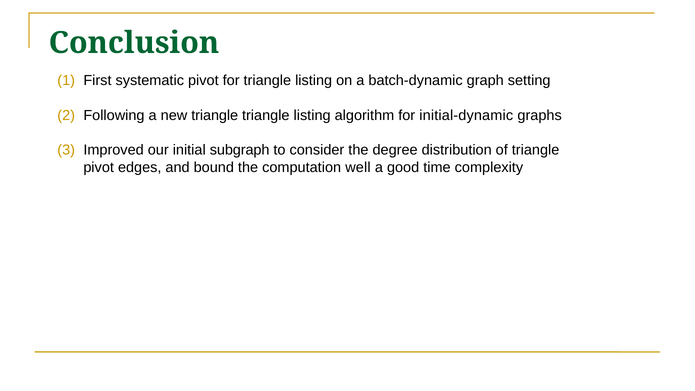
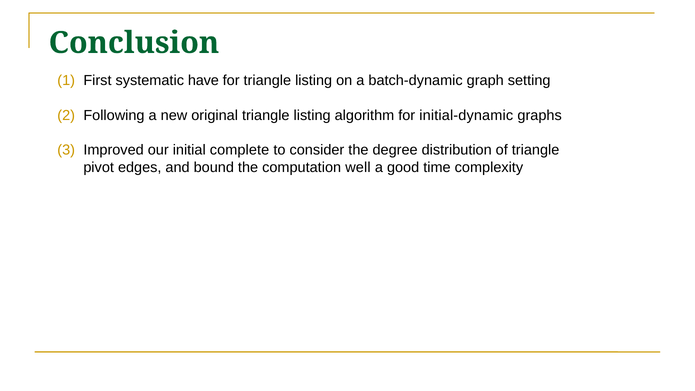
systematic pivot: pivot -> have
new triangle: triangle -> original
subgraph: subgraph -> complete
